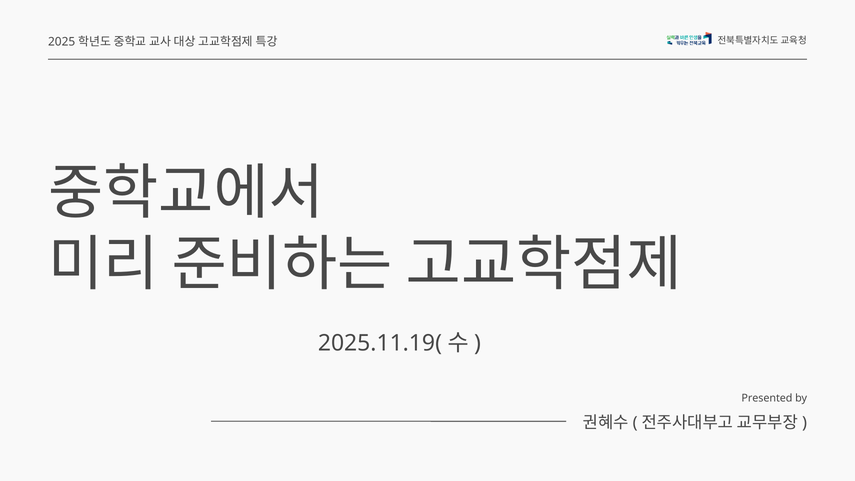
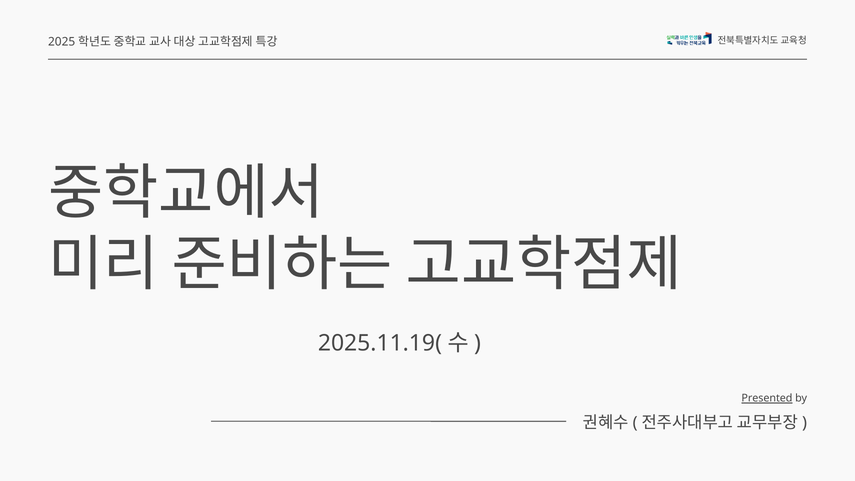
Presented underline: none -> present
